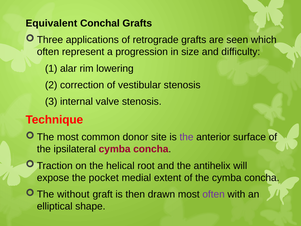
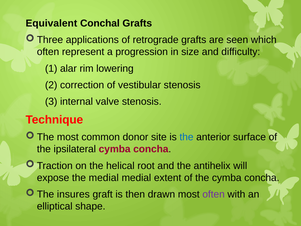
the at (186, 137) colour: purple -> blue
the pocket: pocket -> medial
without: without -> insures
